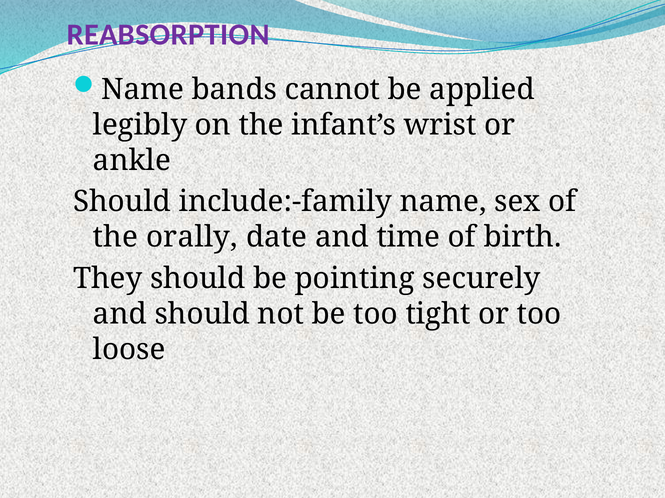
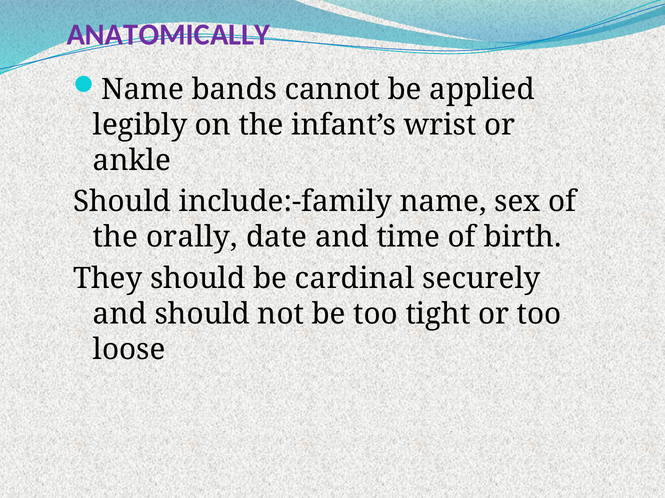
REABSORPTION: REABSORPTION -> ANATOMICALLY
pointing: pointing -> cardinal
